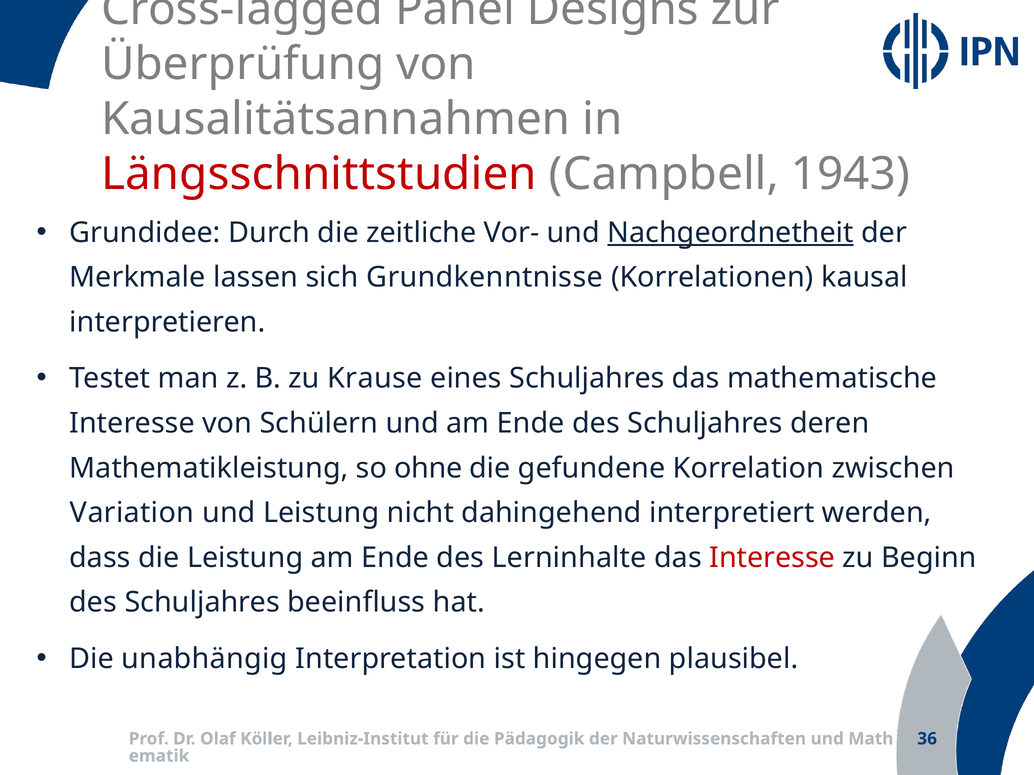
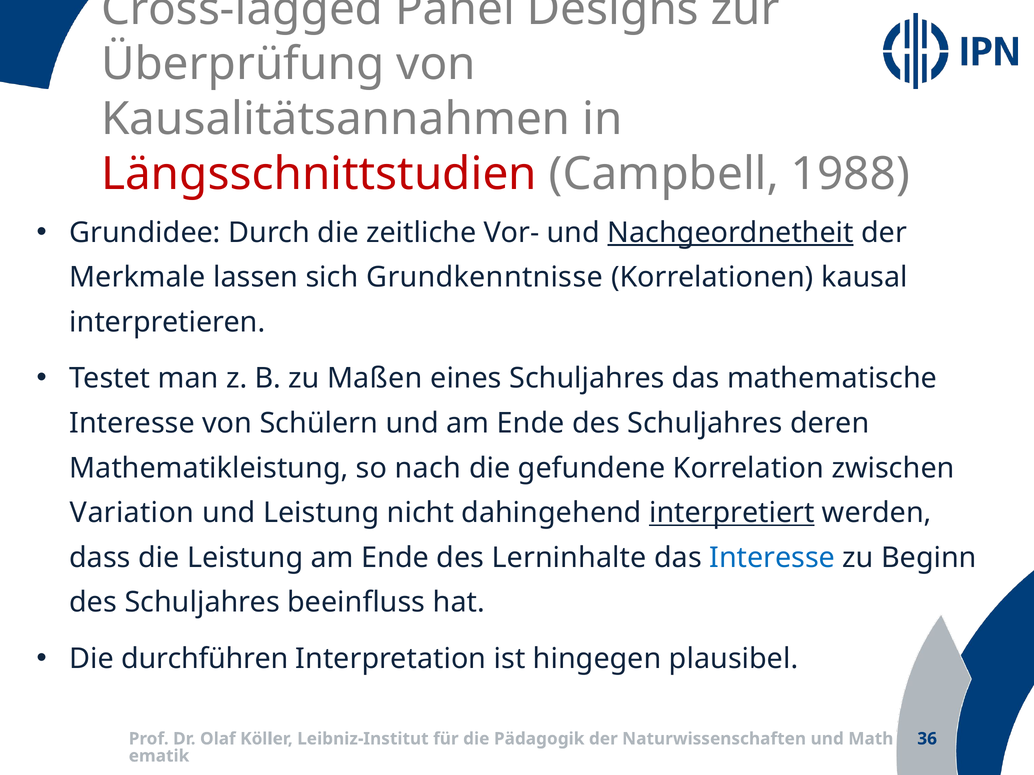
1943: 1943 -> 1988
Krause: Krause -> Maßen
ohne: ohne -> nach
interpretiert underline: none -> present
Interesse at (772, 558) colour: red -> blue
unabhängig: unabhängig -> durchführen
